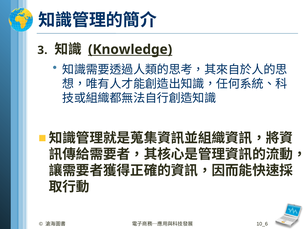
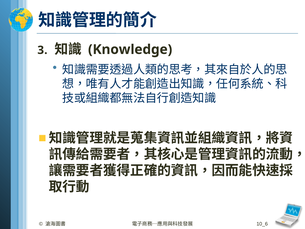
Knowledge underline: present -> none
